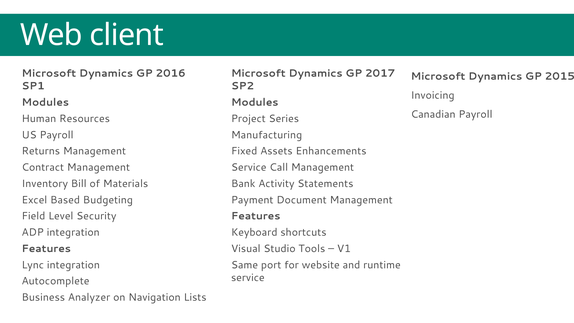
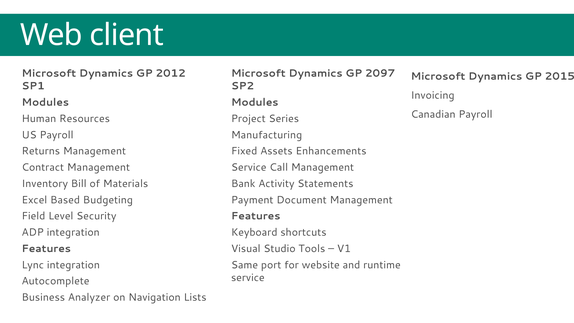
2016: 2016 -> 2012
2017: 2017 -> 2097
